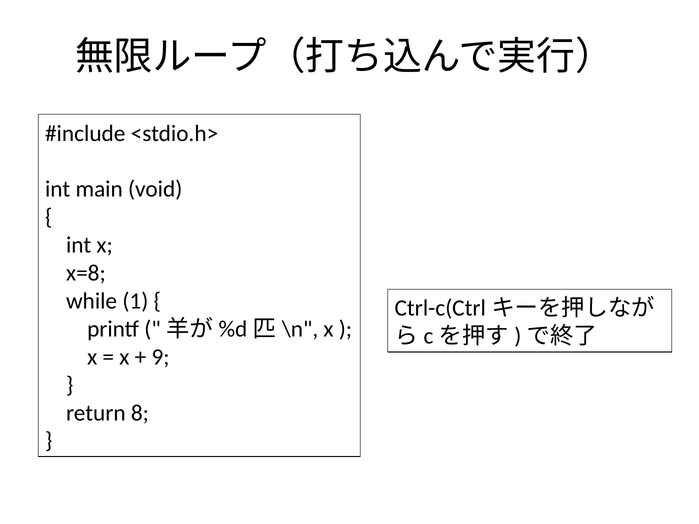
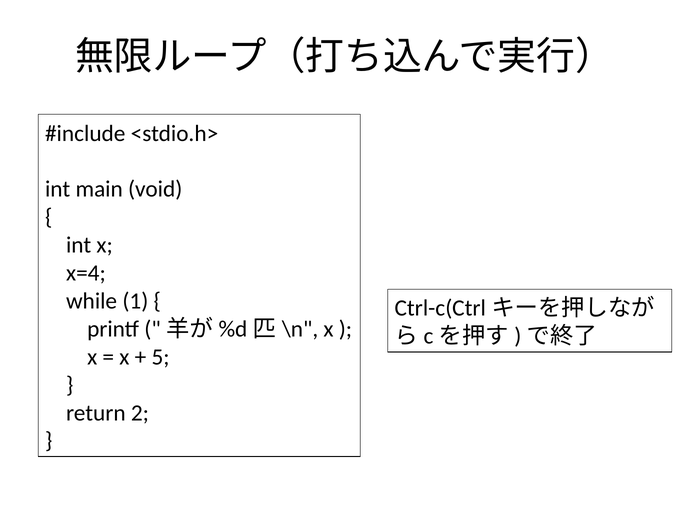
x=8: x=8 -> x=4
9: 9 -> 5
8: 8 -> 2
